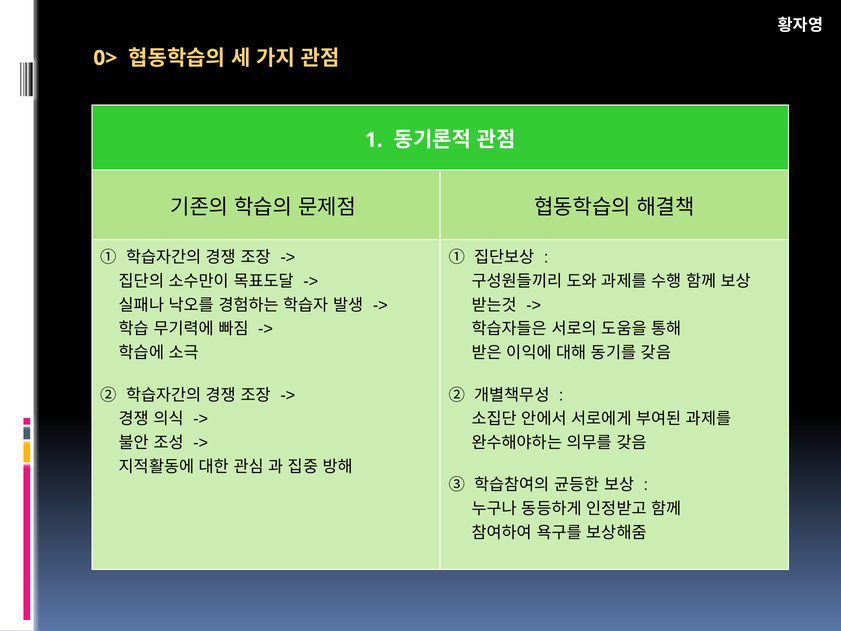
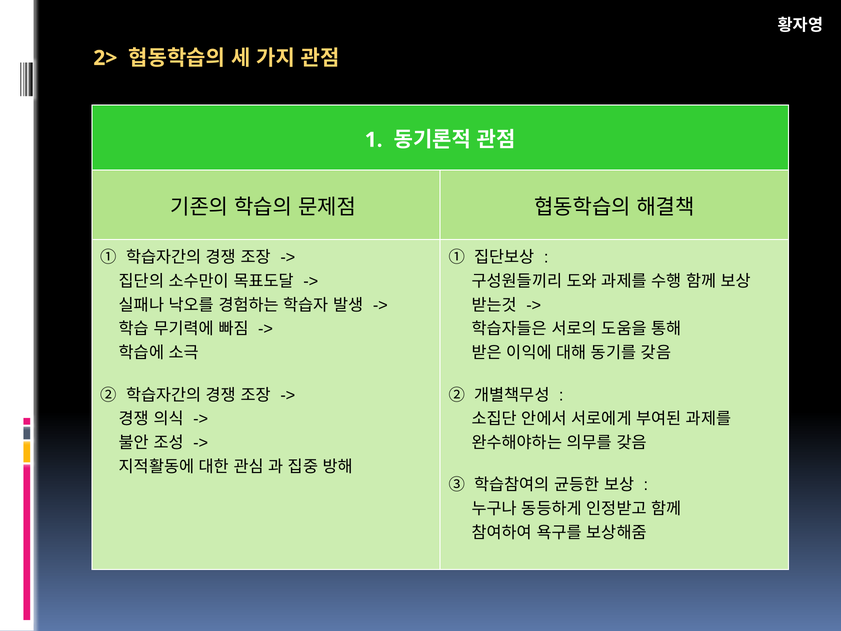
0>: 0> -> 2>
